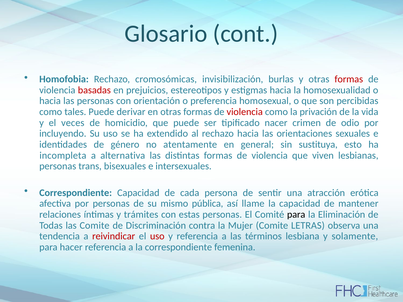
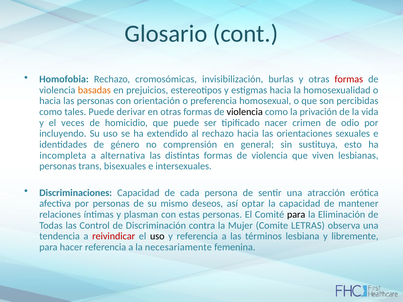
basadas colour: red -> orange
violencia at (245, 112) colour: red -> black
atentamente: atentamente -> comprensión
Correspondiente at (76, 193): Correspondiente -> Discriminaciones
pública: pública -> deseos
llame: llame -> optar
trámites: trámites -> plasman
las Comite: Comite -> Control
uso at (157, 236) colour: red -> black
solamente: solamente -> libremente
la correspondiente: correspondiente -> necesariamente
